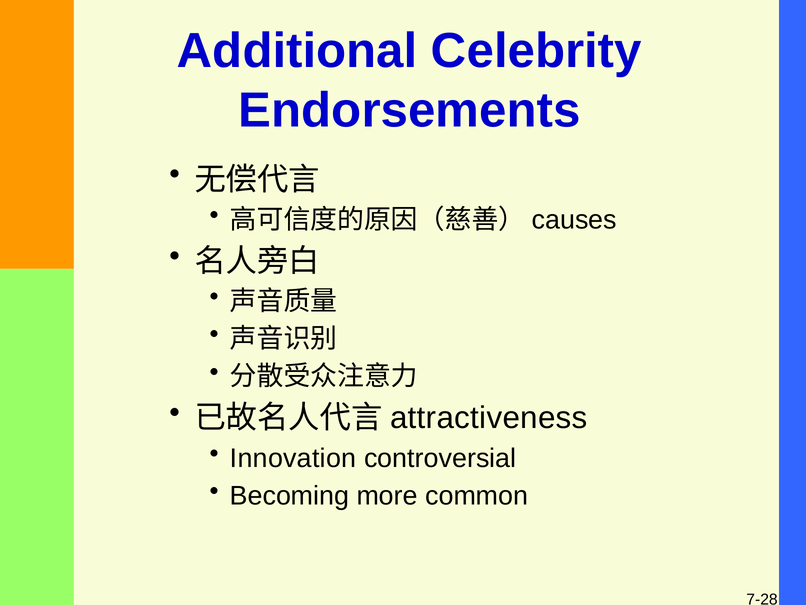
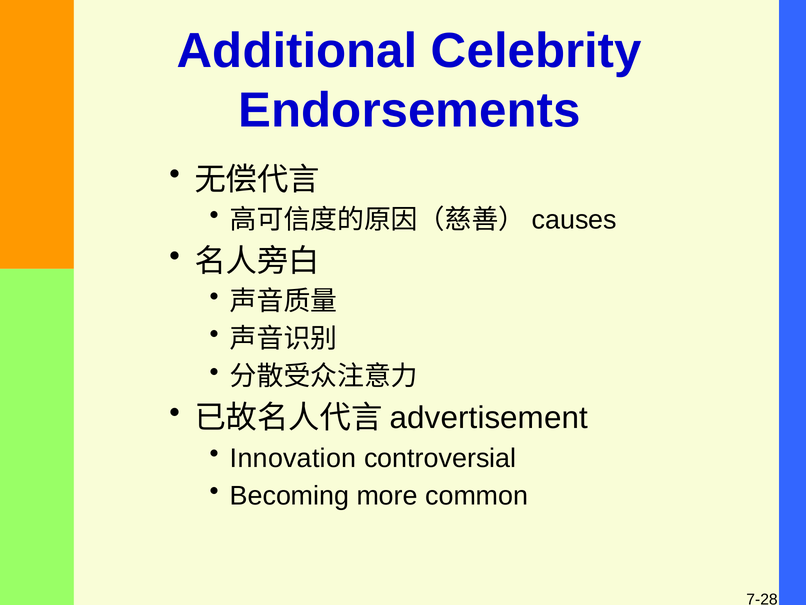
attractiveness: attractiveness -> advertisement
